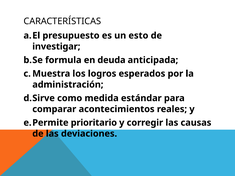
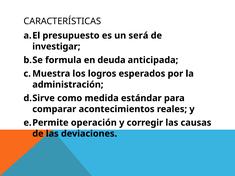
esto: esto -> será
prioritario: prioritario -> operación
